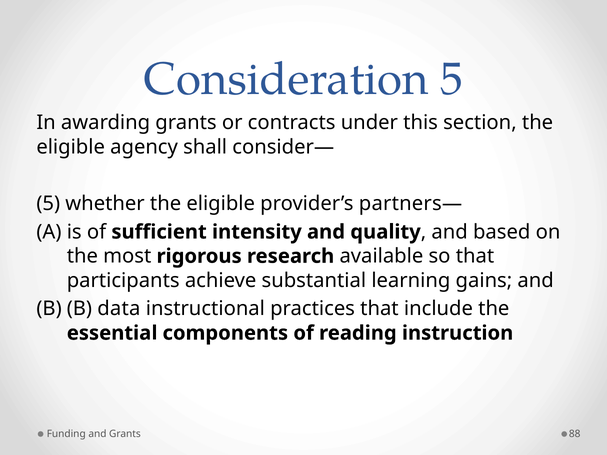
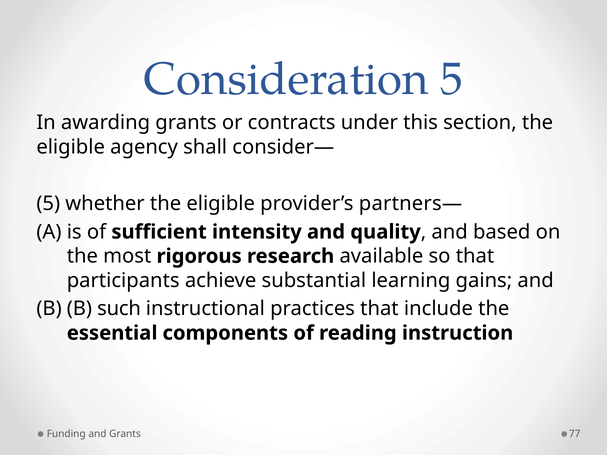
data: data -> such
88: 88 -> 77
